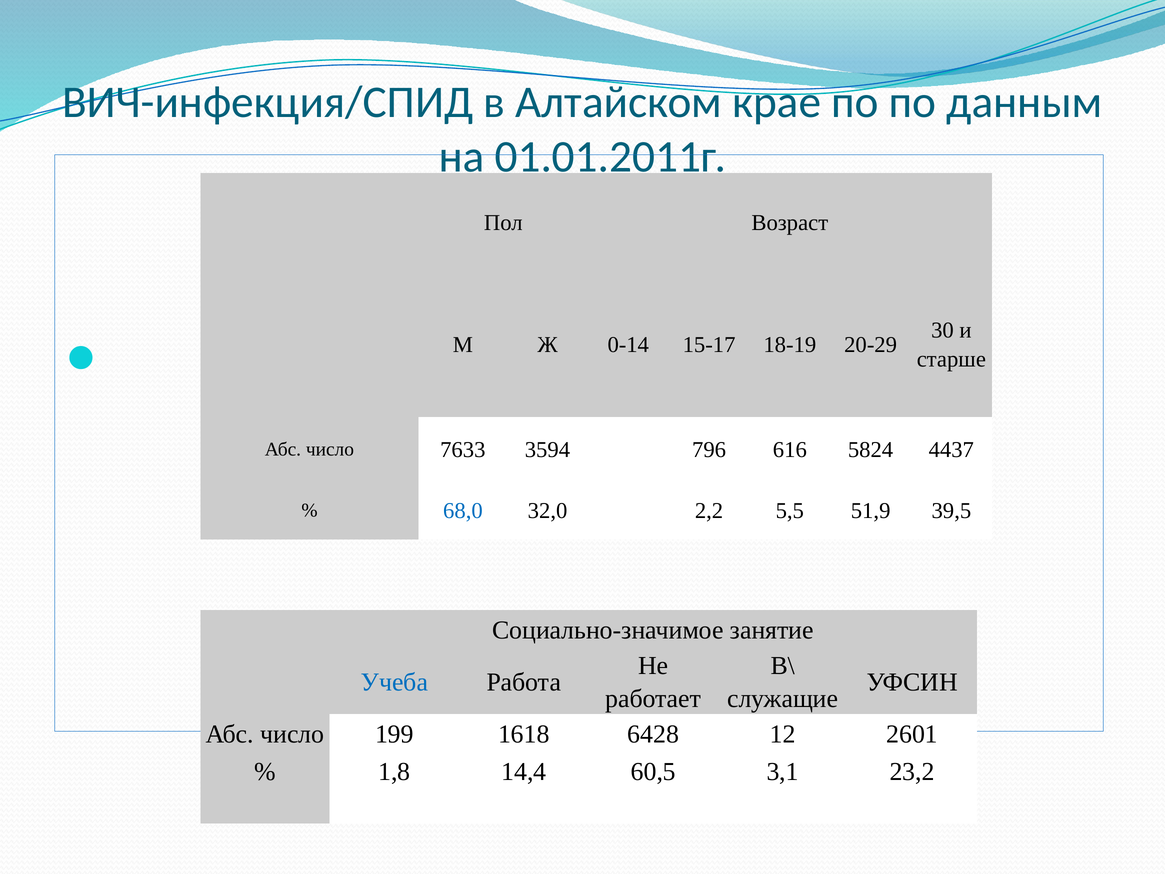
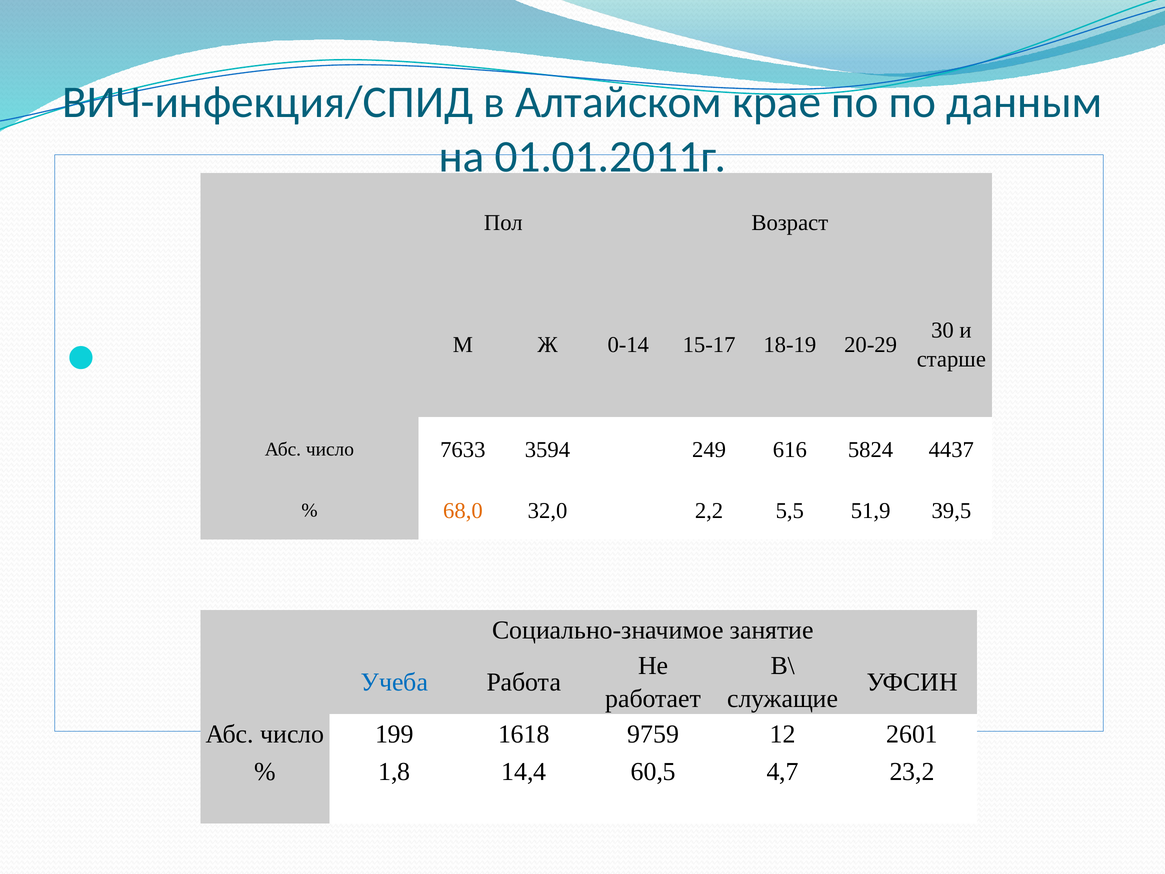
796: 796 -> 249
68,0 colour: blue -> orange
6428: 6428 -> 9759
3,1: 3,1 -> 4,7
